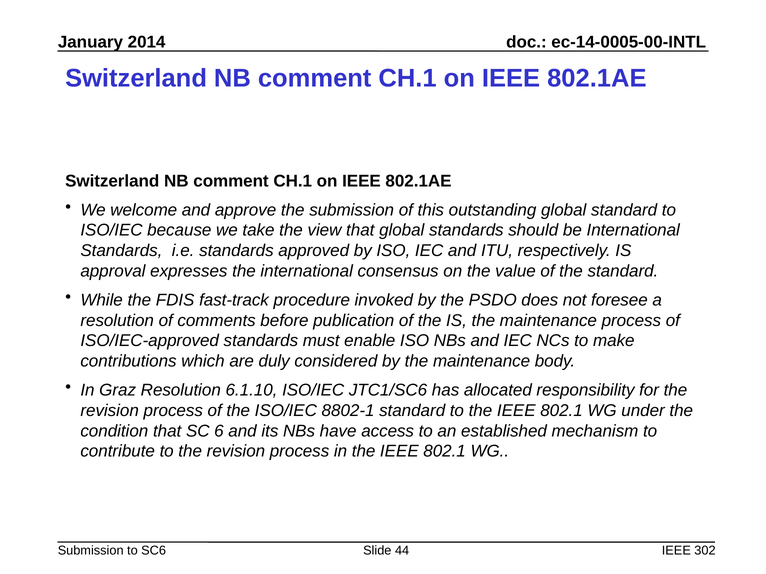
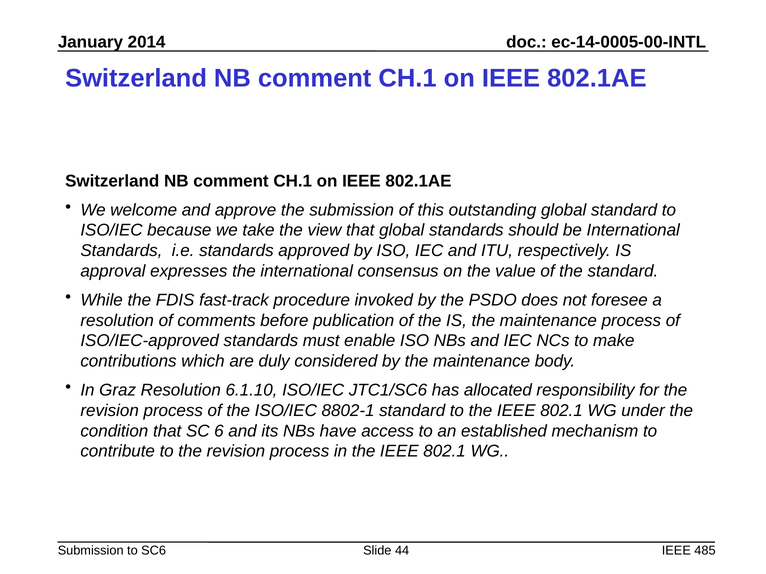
302: 302 -> 485
